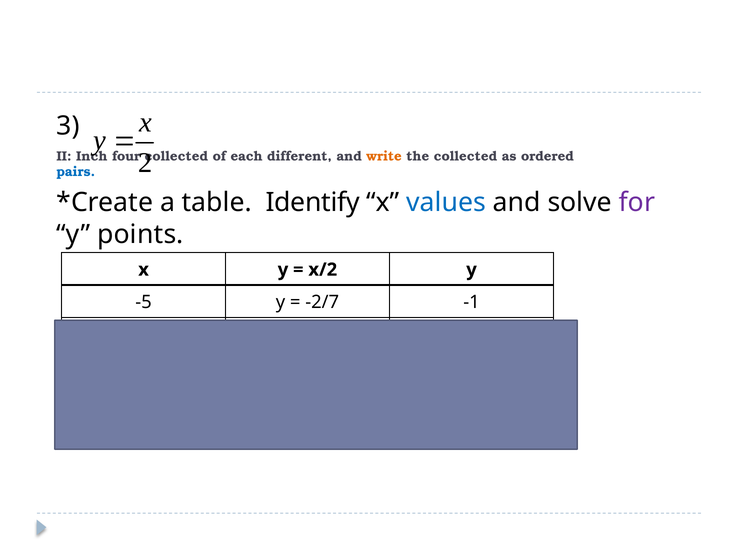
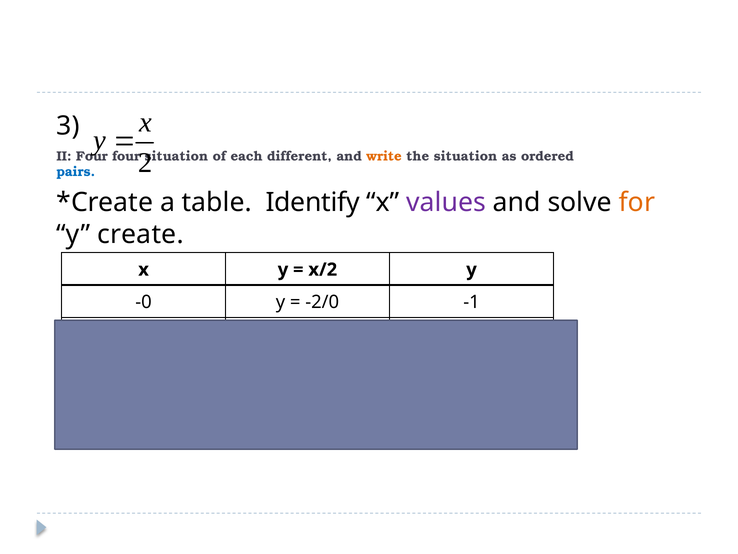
II Inch: Inch -> Four
collected at (176, 156): collected -> situation
the collected: collected -> situation
values colour: blue -> purple
for colour: purple -> orange
points: points -> create
-5: -5 -> -0
-2/7: -2/7 -> -2/0
